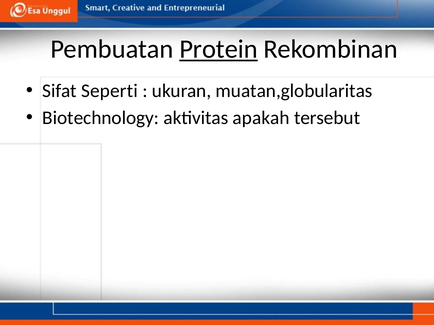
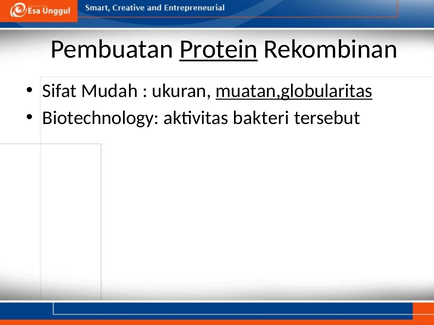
Seperti: Seperti -> Mudah
muatan,globularitas underline: none -> present
apakah: apakah -> bakteri
